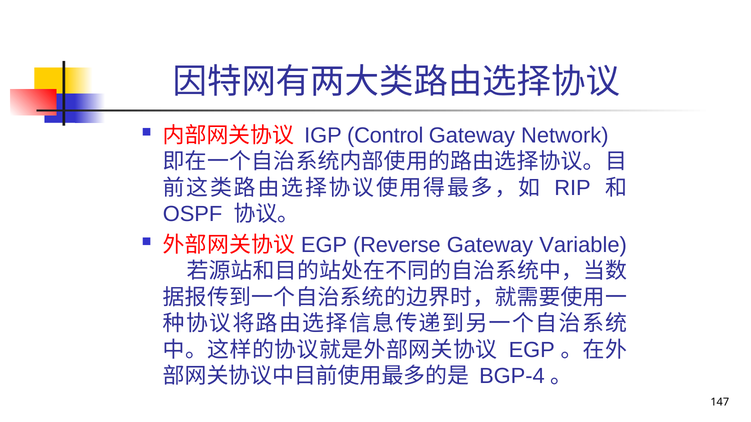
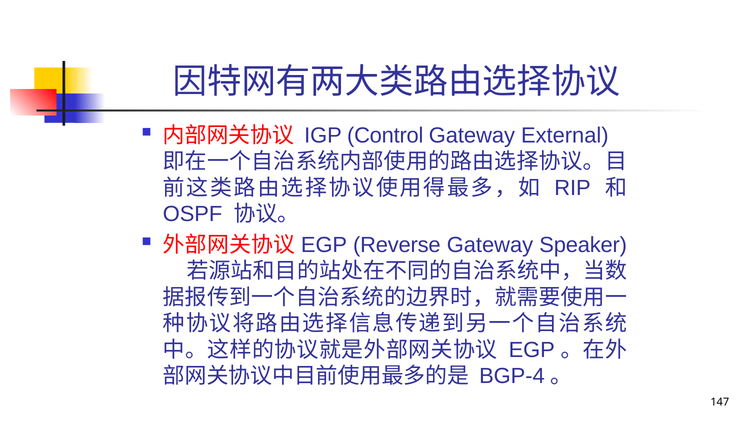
Network: Network -> External
Variable: Variable -> Speaker
